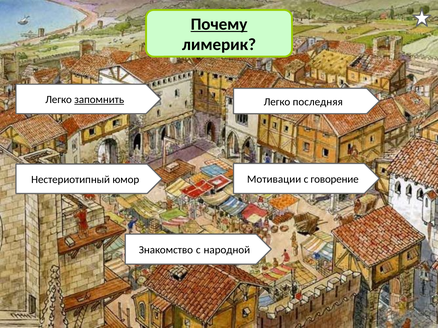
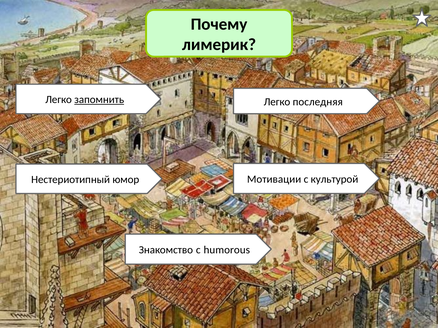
Почему underline: present -> none
говорение: говорение -> культурой
народной: народной -> humorous
